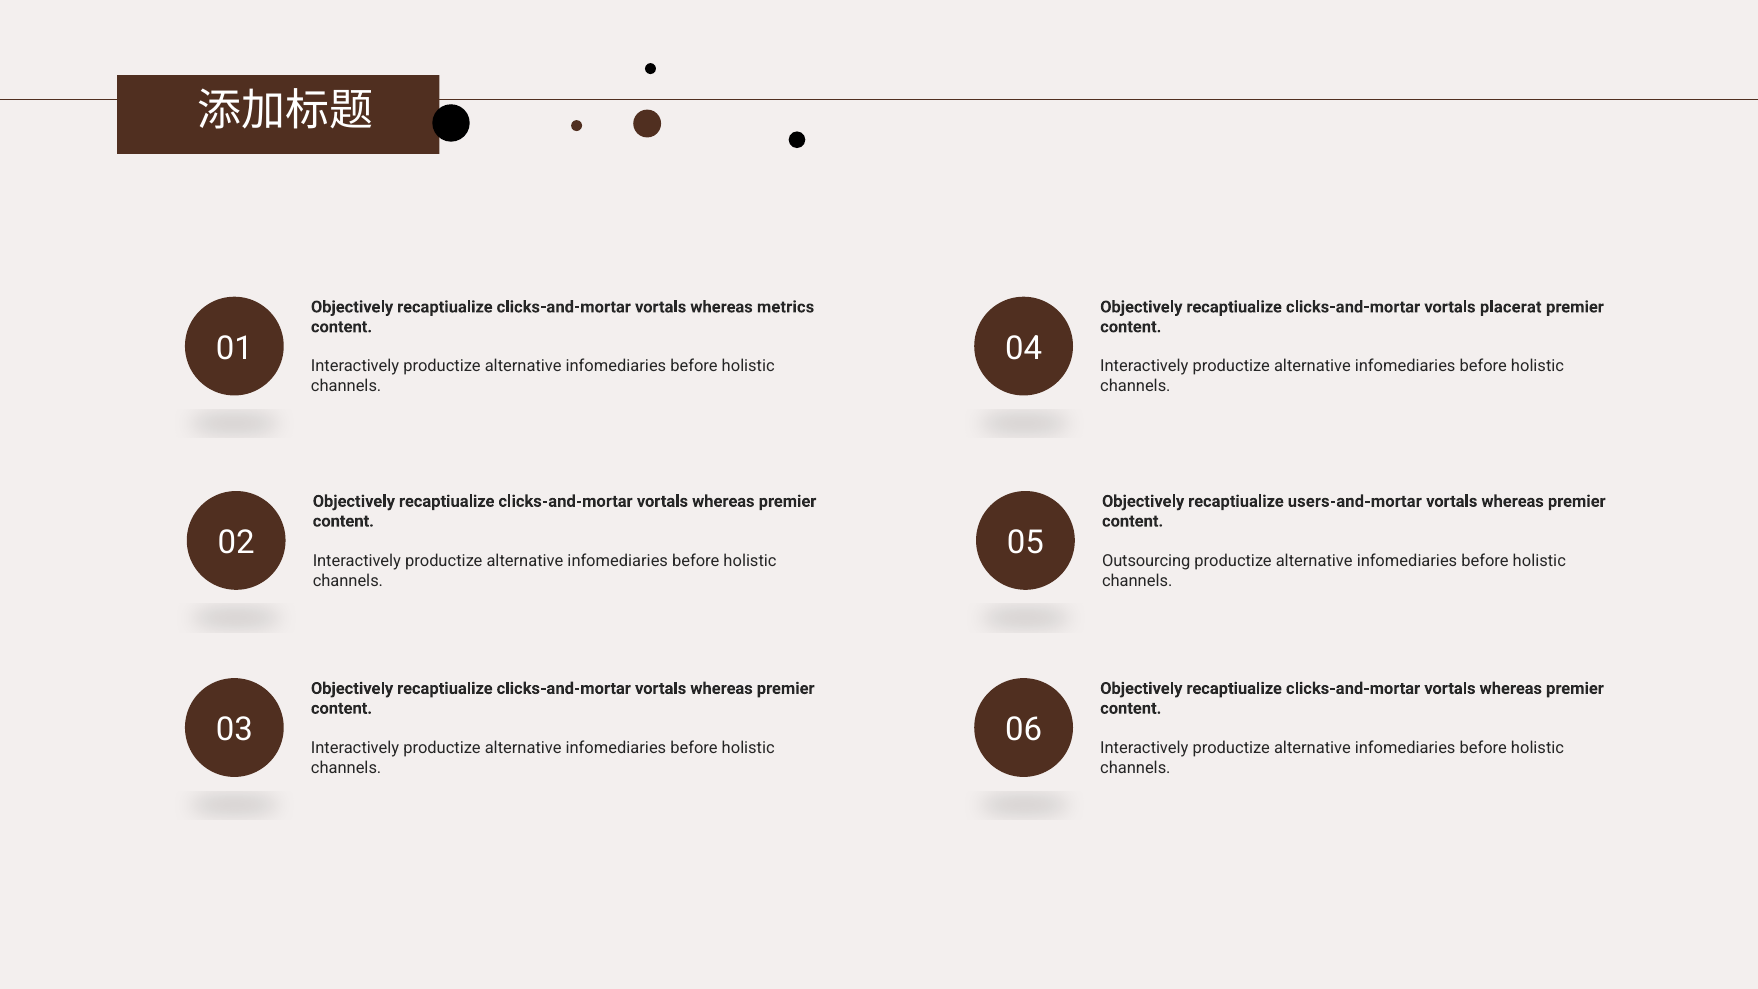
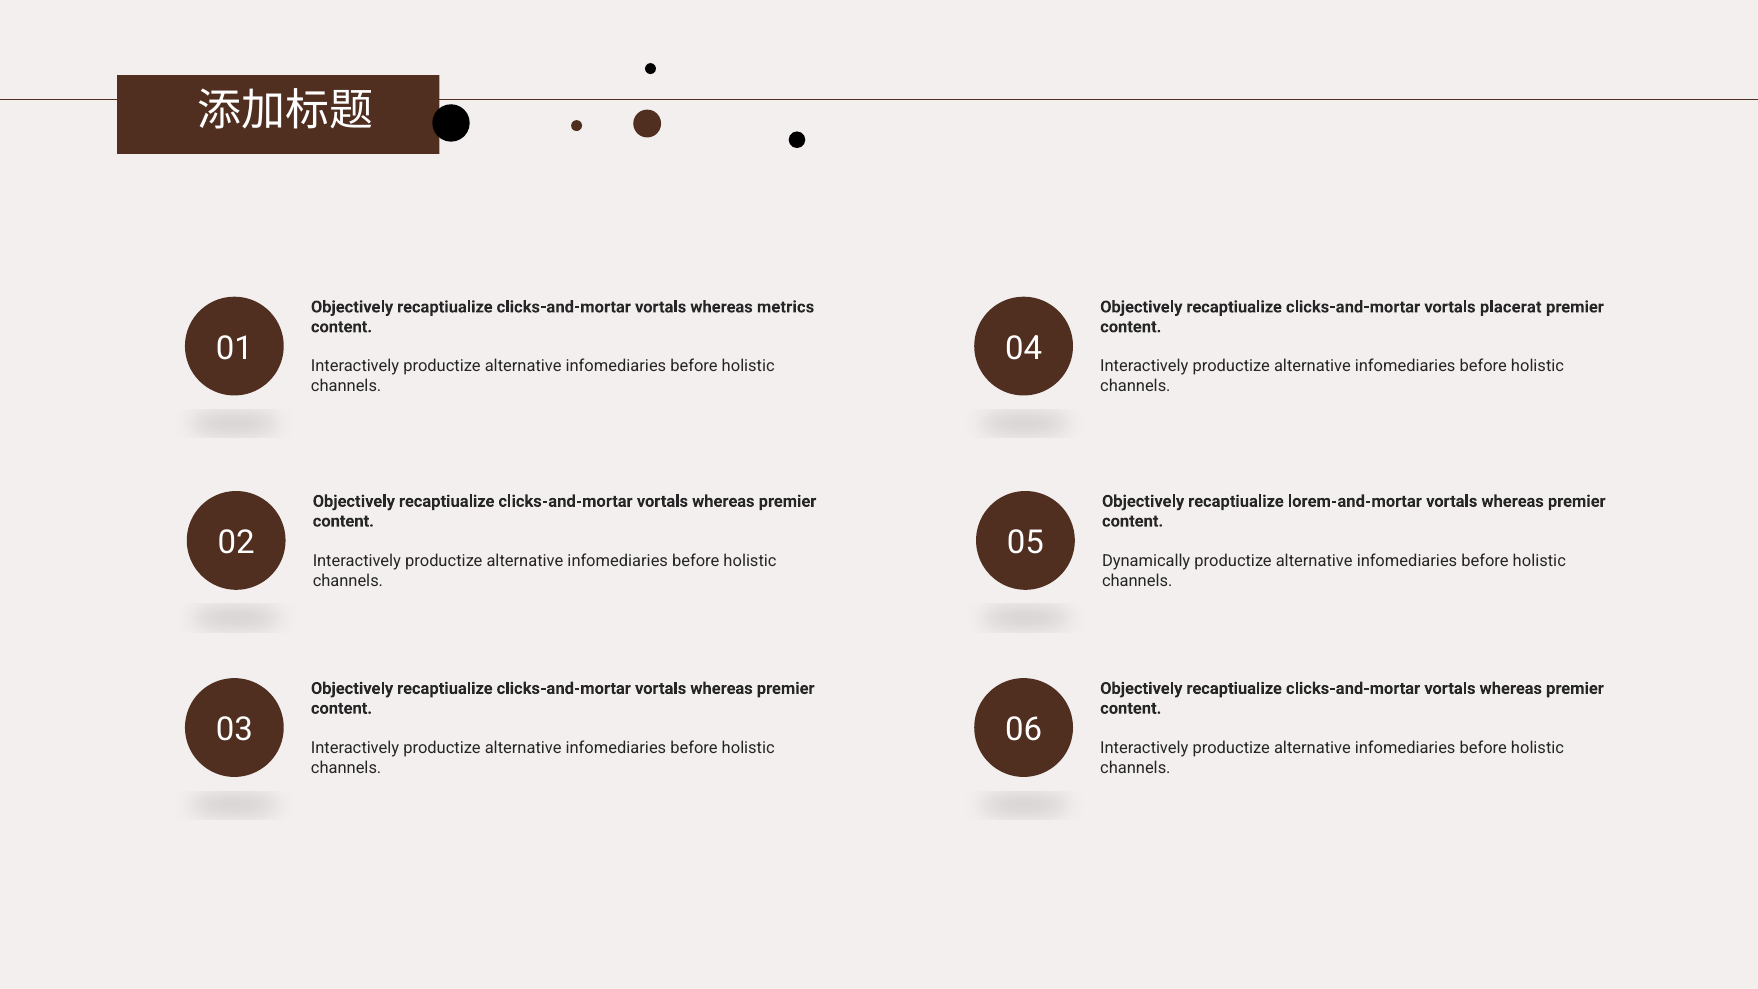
users-and-mortar: users-and-mortar -> lorem-and-mortar
Outsourcing: Outsourcing -> Dynamically
